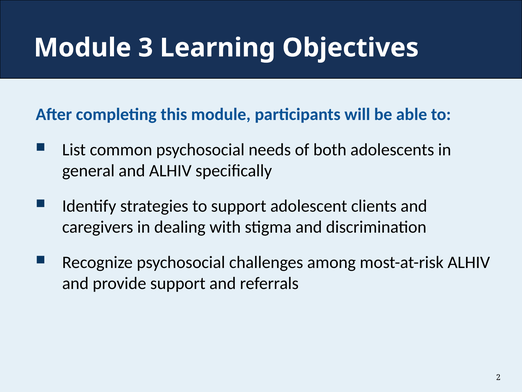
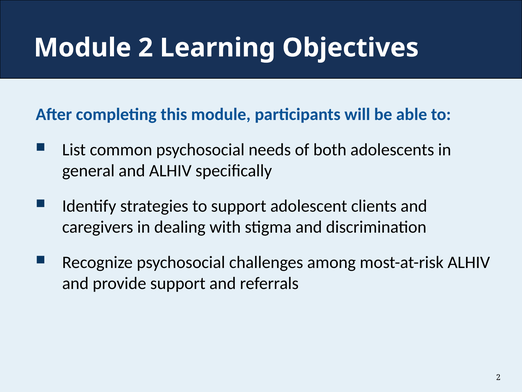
Module 3: 3 -> 2
